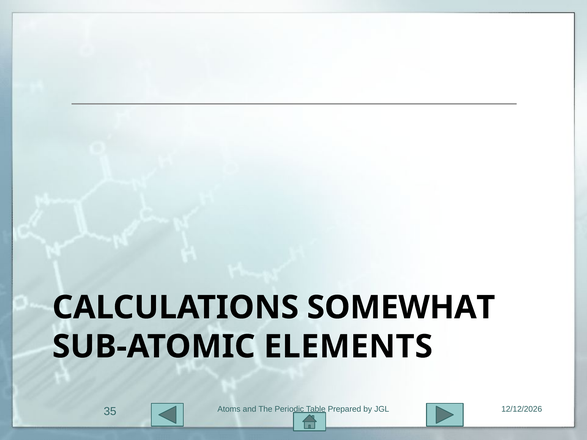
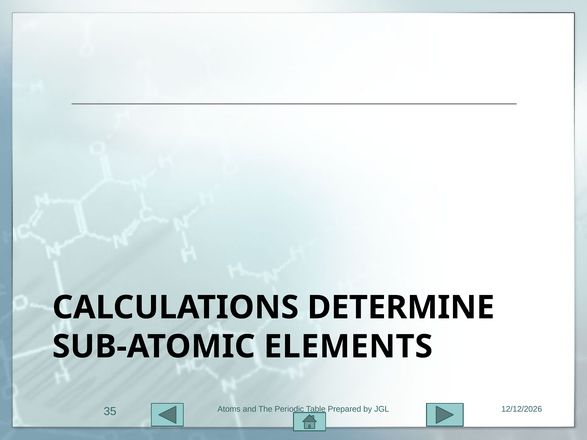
SOMEWHAT: SOMEWHAT -> DETERMINE
